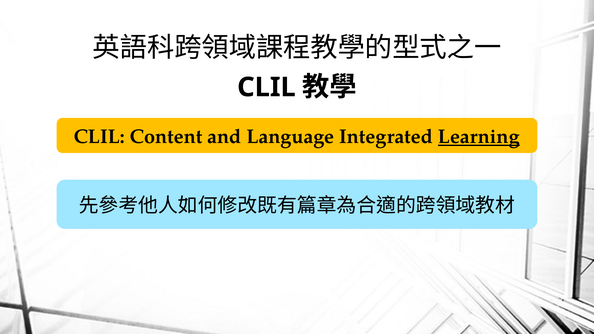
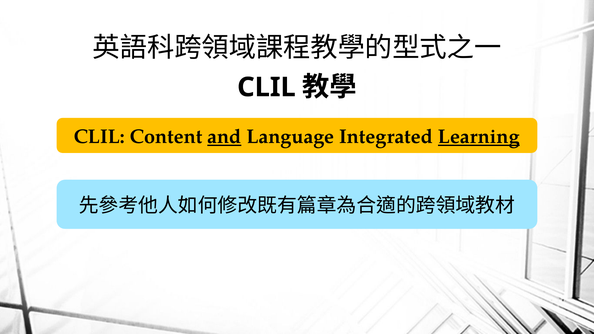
and underline: none -> present
